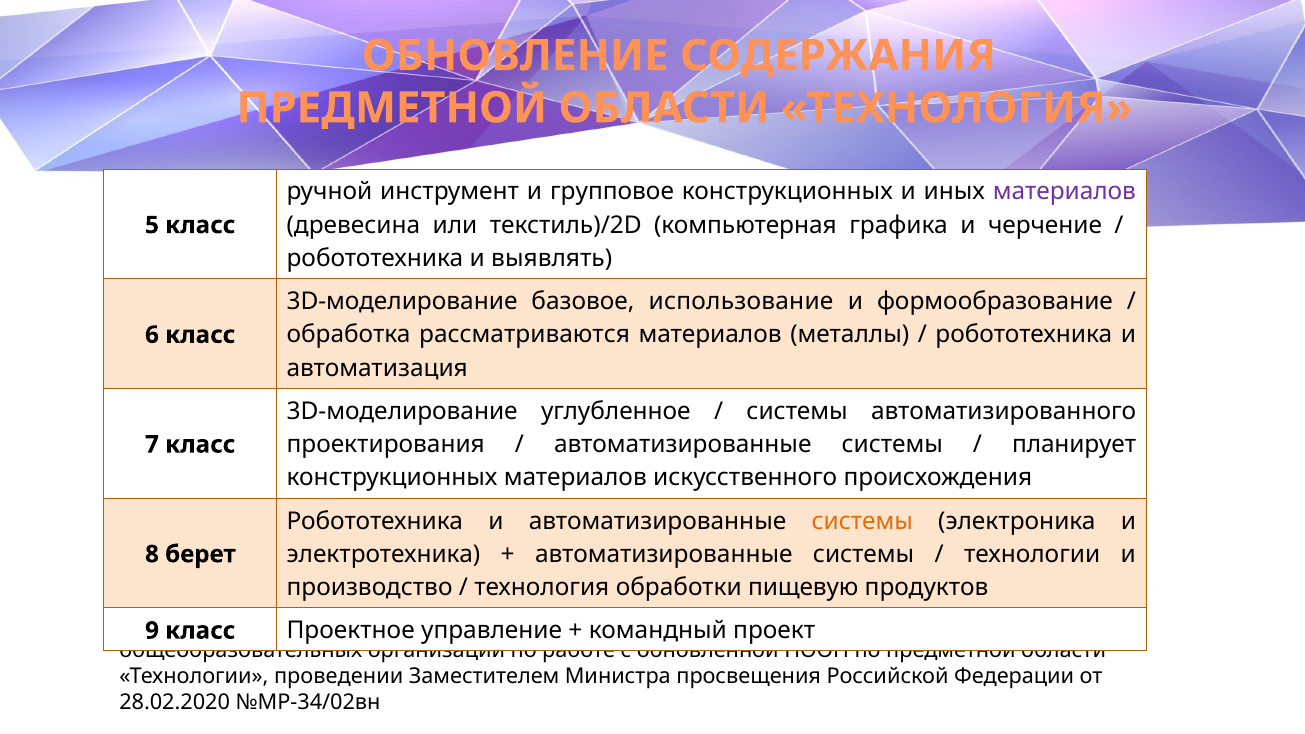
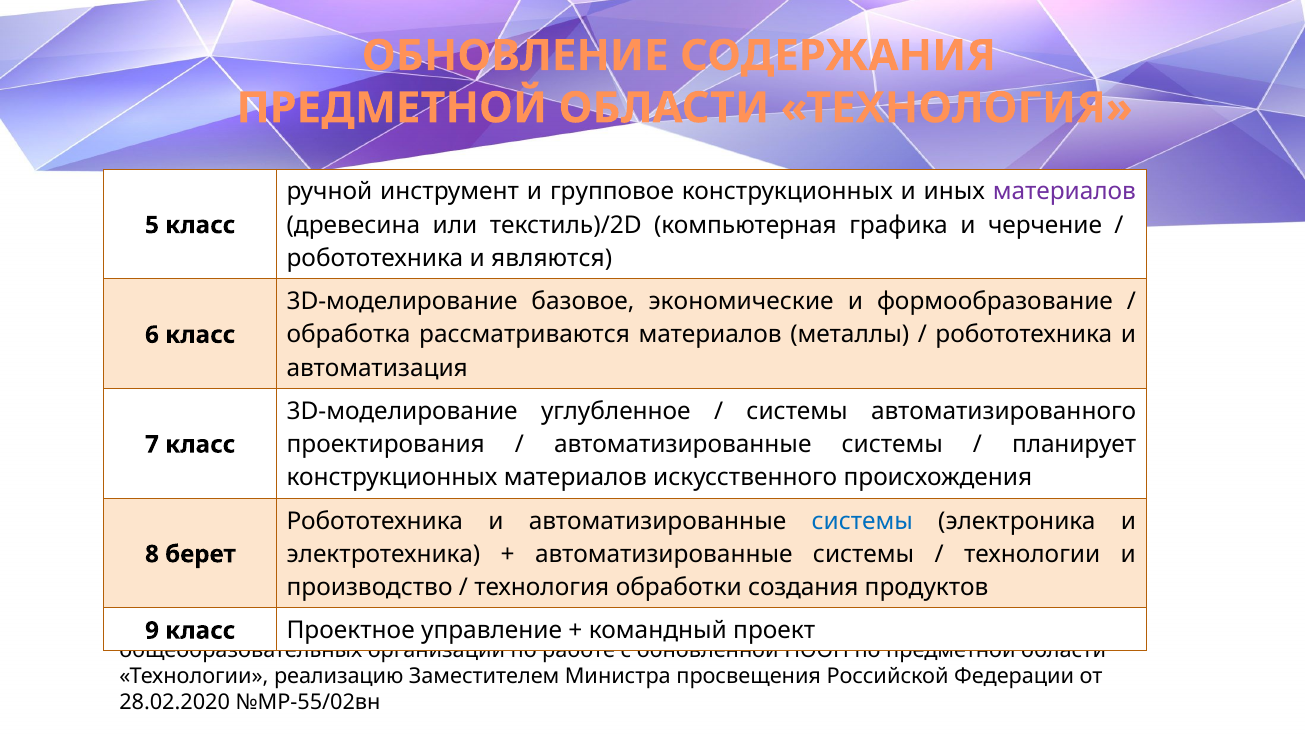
выявлять: выявлять -> являются
использование: использование -> экономические
системы at (862, 521) colour: orange -> blue
пищевую: пищевую -> создания
проведении: проведении -> реализацию
№МР-34/02вн: №МР-34/02вн -> №МР-55/02вн
